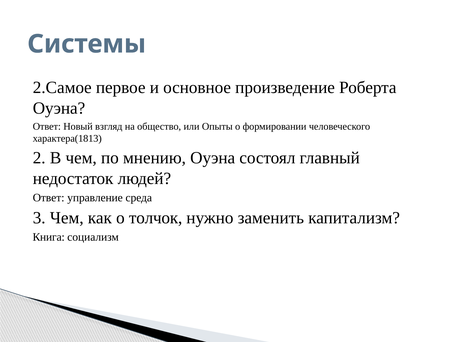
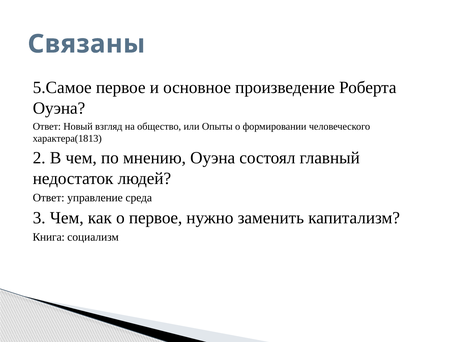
Системы: Системы -> Связаны
2.Самое: 2.Самое -> 5.Самое
о толчок: толчок -> первое
